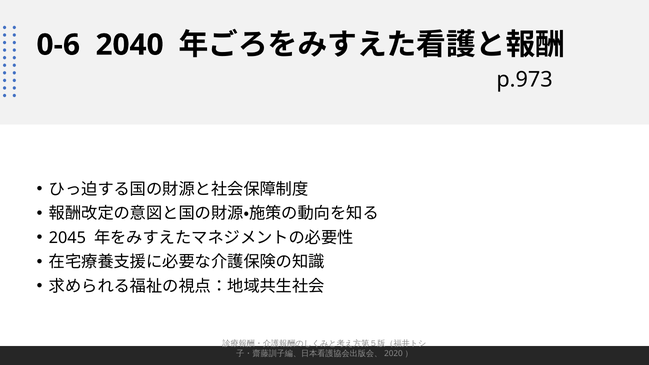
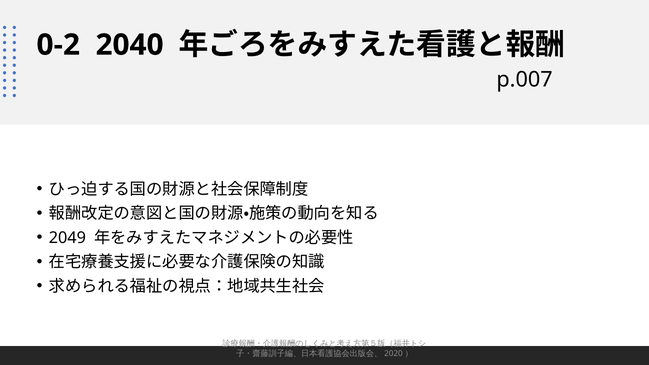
0-6: 0-6 -> 0-2
p.973: p.973 -> p.007
2045: 2045 -> 2049
